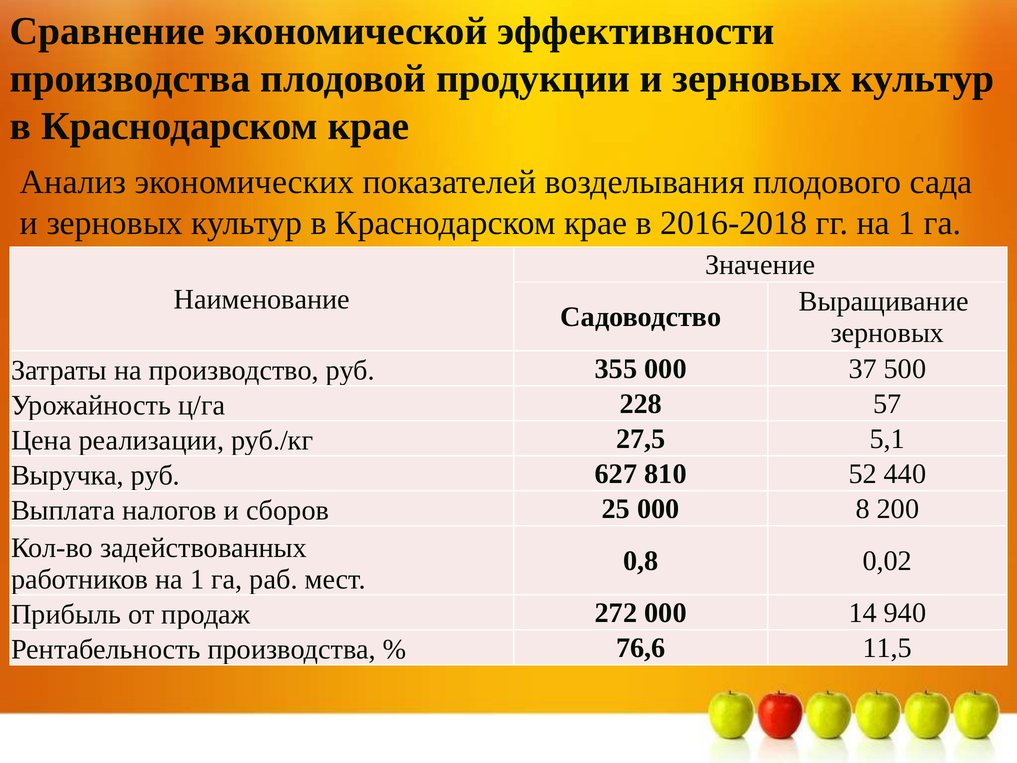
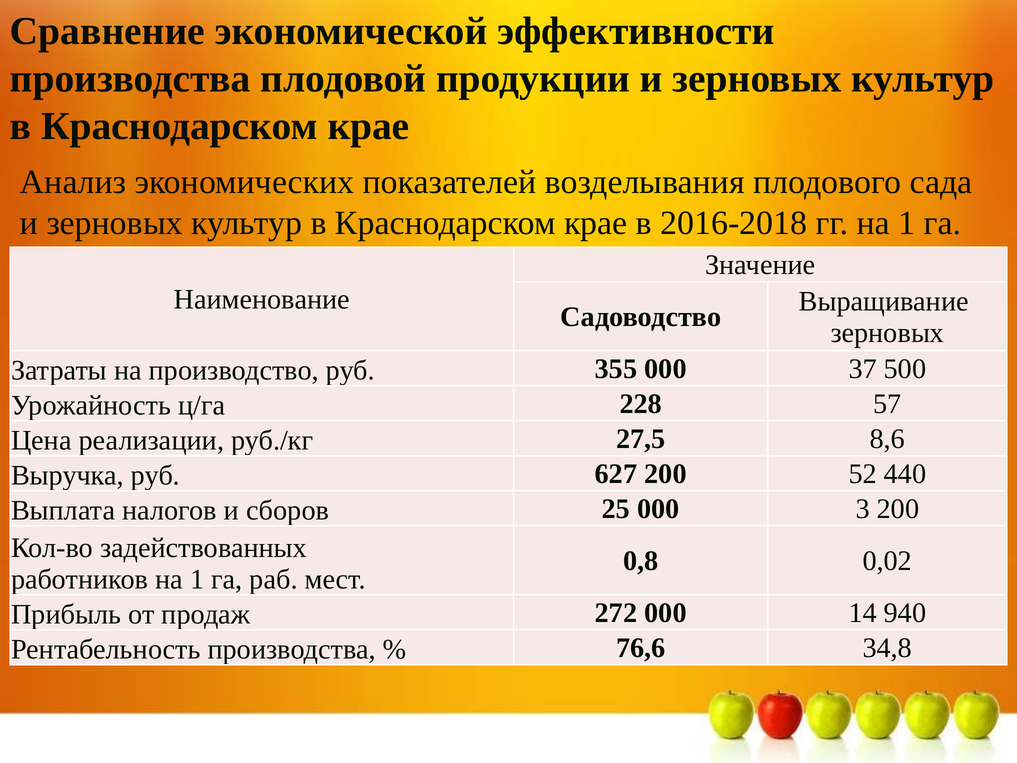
5,1: 5,1 -> 8,6
627 810: 810 -> 200
8: 8 -> 3
11,5: 11,5 -> 34,8
